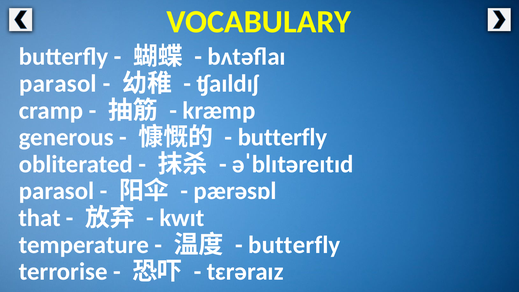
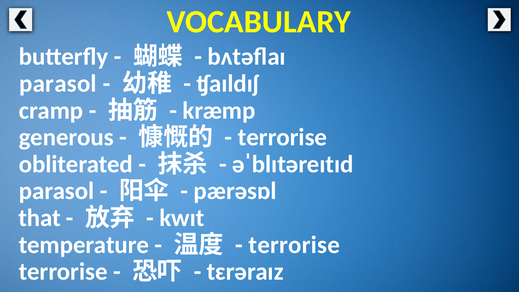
butterfly at (283, 137): butterfly -> terrorise
butterfly at (294, 245): butterfly -> terrorise
